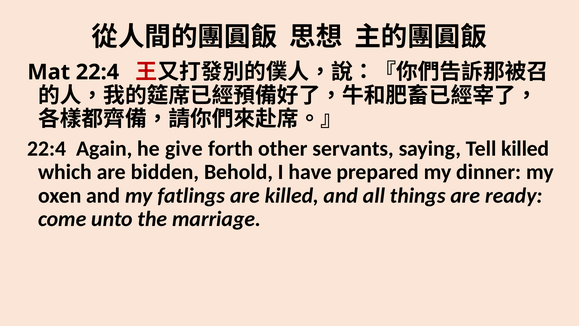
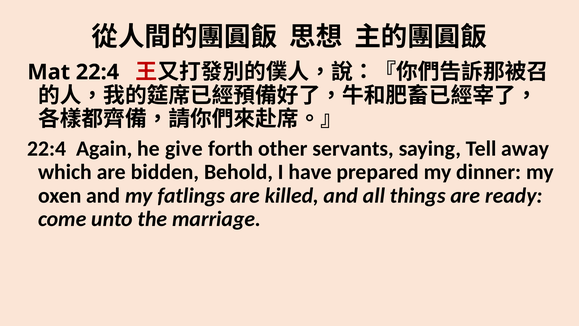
Tell killed: killed -> away
